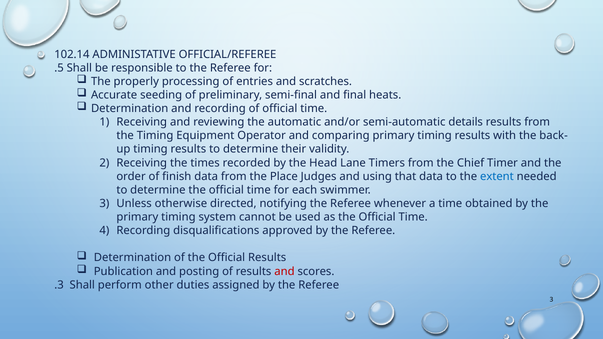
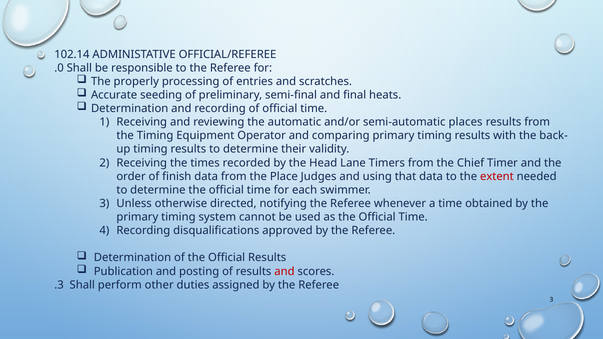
.5: .5 -> .0
details: details -> places
extent colour: blue -> red
